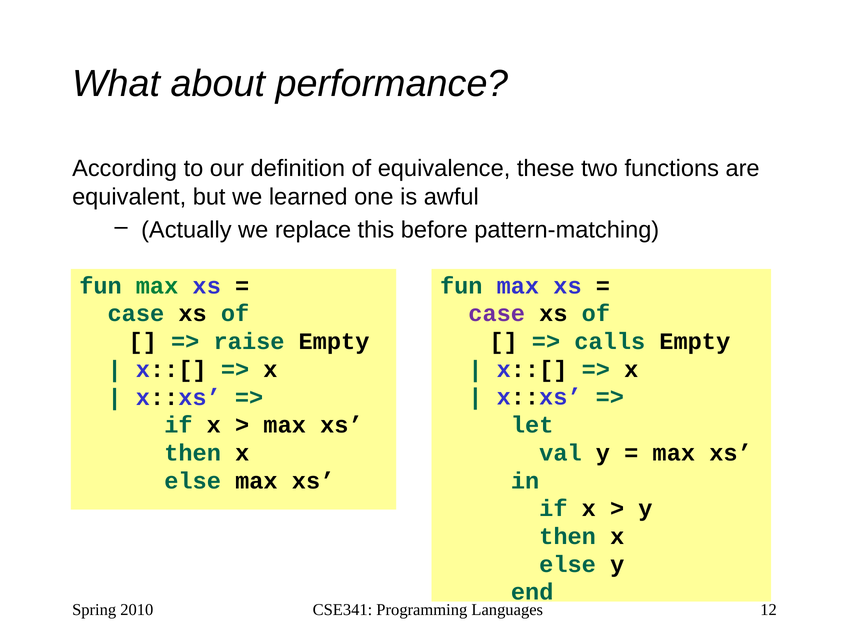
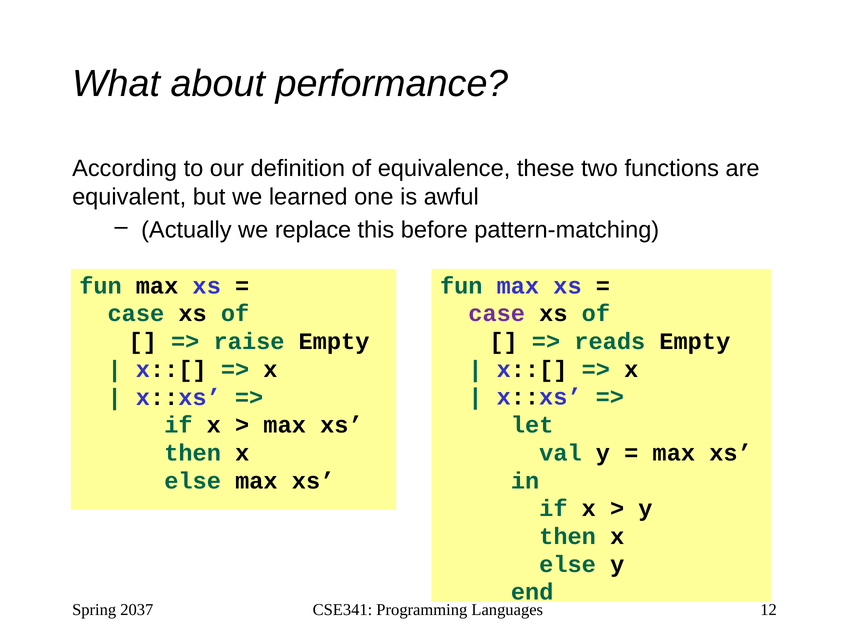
max at (157, 286) colour: green -> black
calls: calls -> reads
2010: 2010 -> 2037
